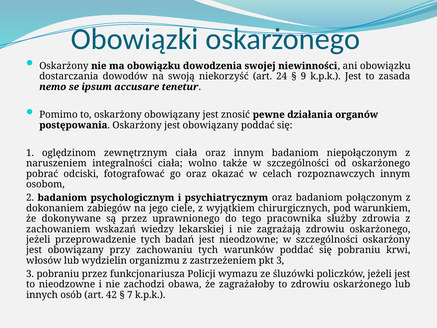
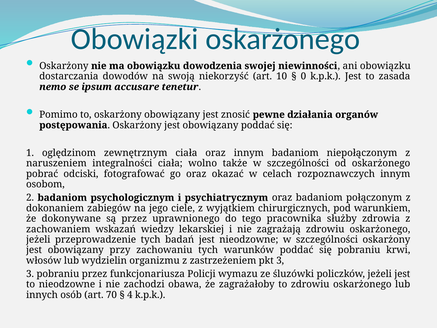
24: 24 -> 10
9: 9 -> 0
42: 42 -> 70
7: 7 -> 4
